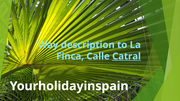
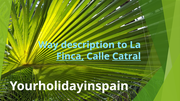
Finca underline: none -> present
